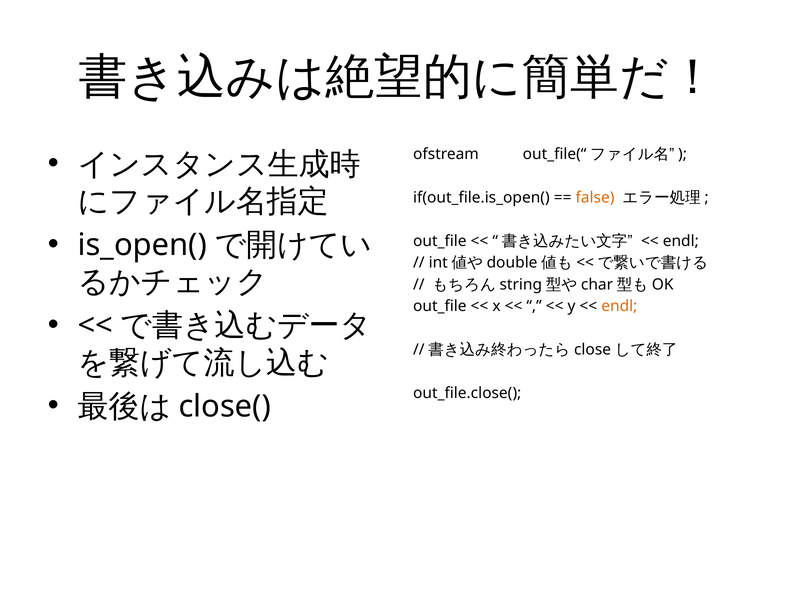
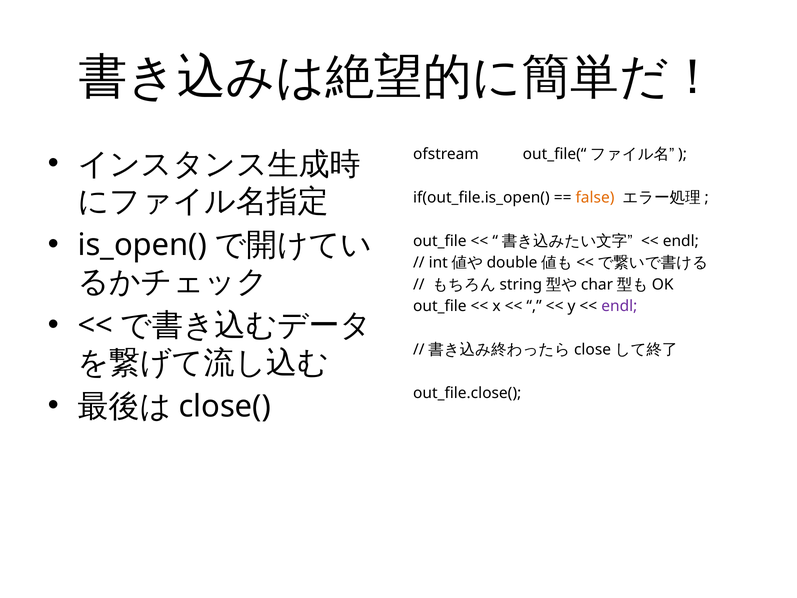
endl at (619, 306) colour: orange -> purple
